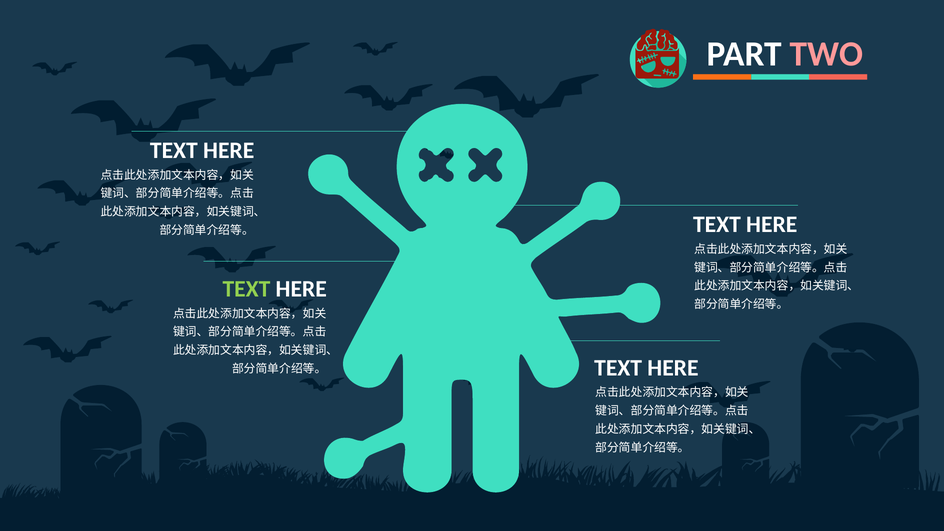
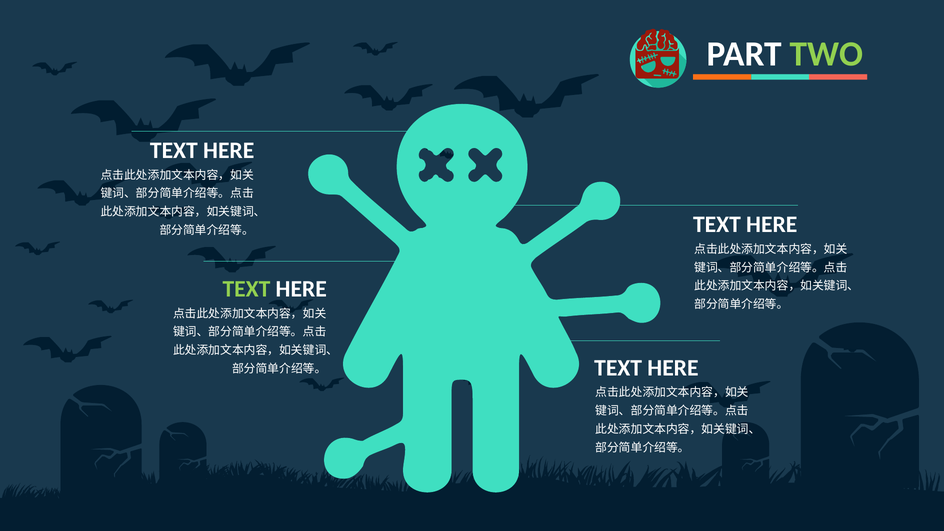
TWO colour: pink -> light green
